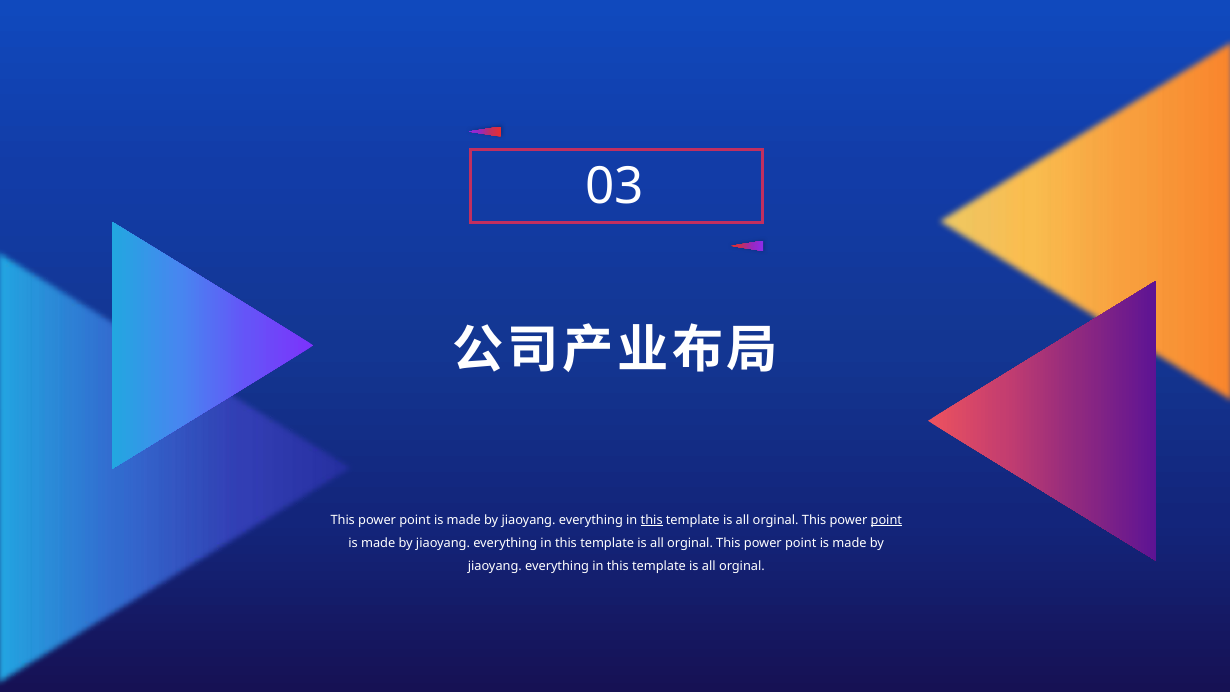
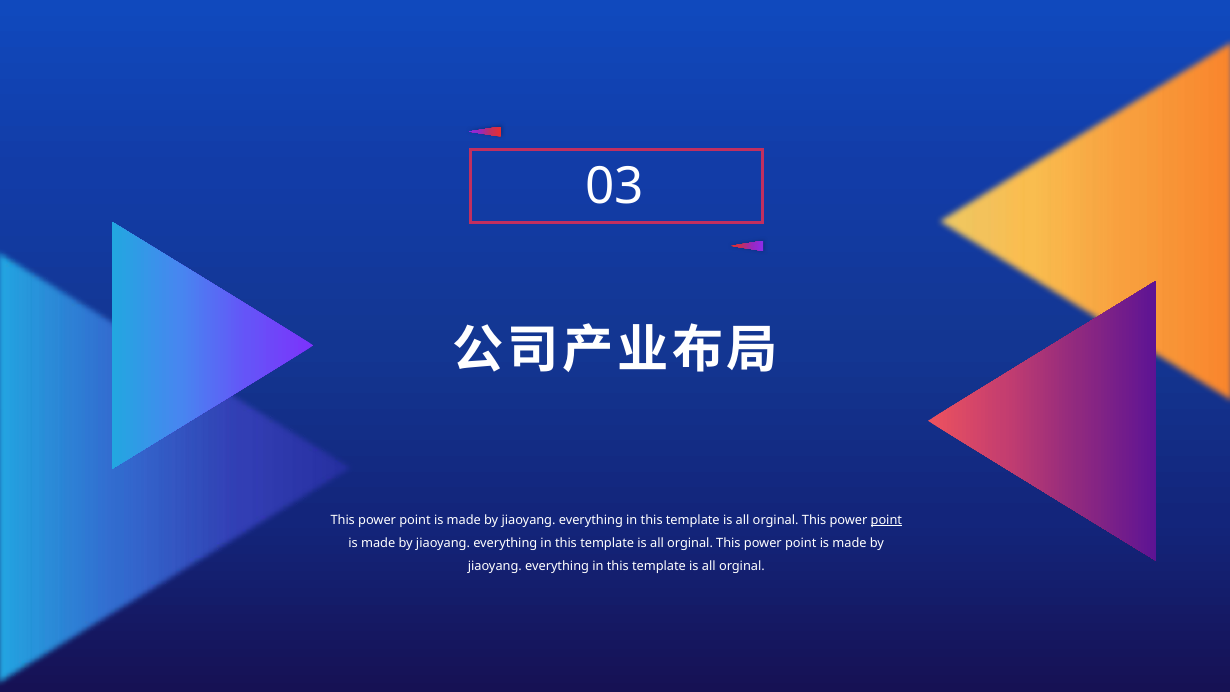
this at (652, 520) underline: present -> none
